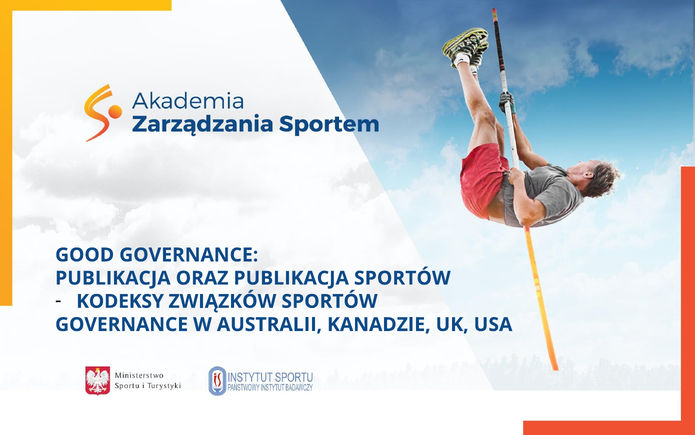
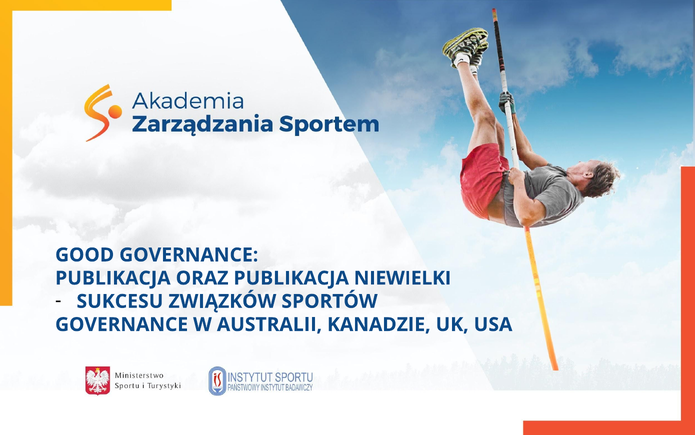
PUBLIKACJA SPORTÓW: SPORTÓW -> NIEWIELKI
KODEKSY: KODEKSY -> SUKCESU
